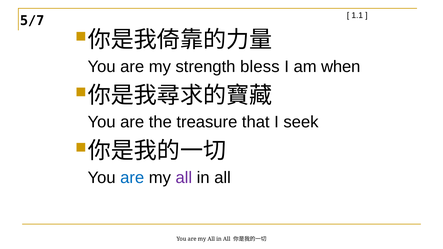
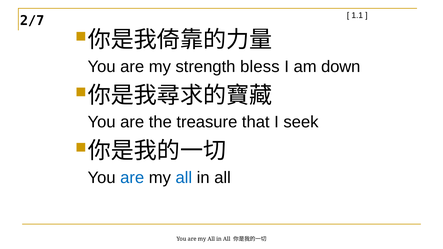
5/7: 5/7 -> 2/7
when: when -> down
all at (184, 178) colour: purple -> blue
